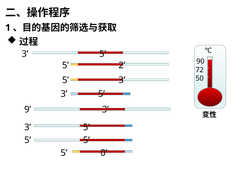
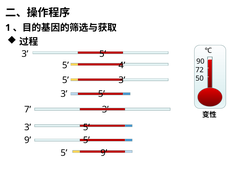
2: 2 -> 4
9: 9 -> 7
5 at (28, 140): 5 -> 9
0 at (104, 153): 0 -> 9
